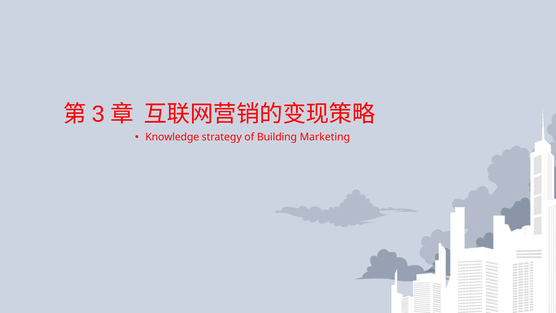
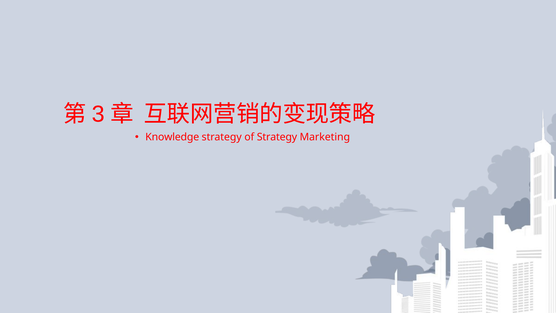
of Building: Building -> Strategy
